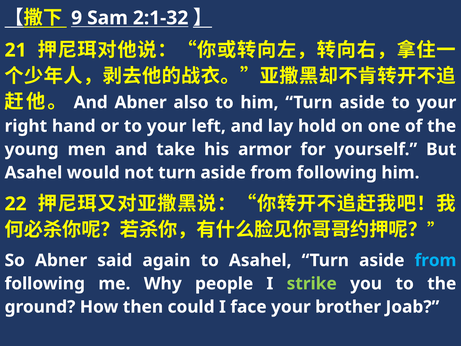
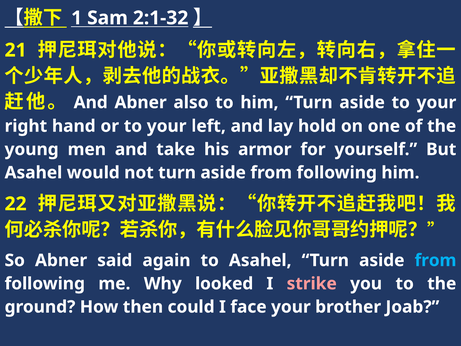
9: 9 -> 1
people: people -> looked
strike colour: light green -> pink
